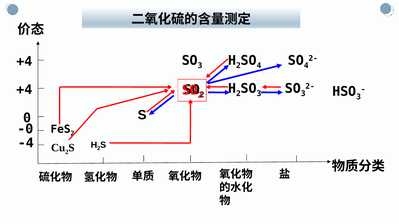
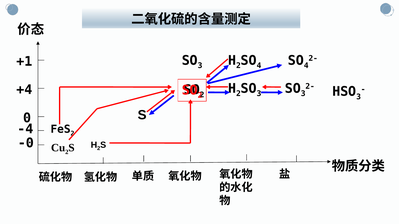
+4 at (24, 62): +4 -> +1
-0: -0 -> -4
-4: -4 -> -0
